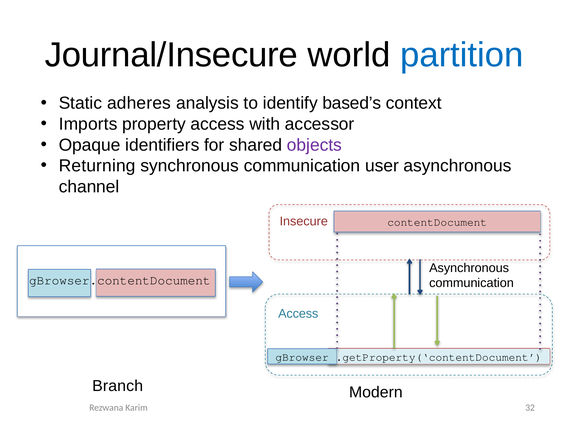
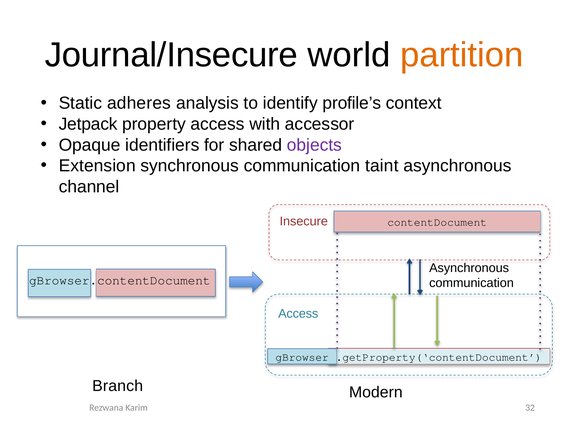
partition colour: blue -> orange
based’s: based’s -> profile’s
Imports: Imports -> Jetpack
Returning: Returning -> Extension
user: user -> taint
